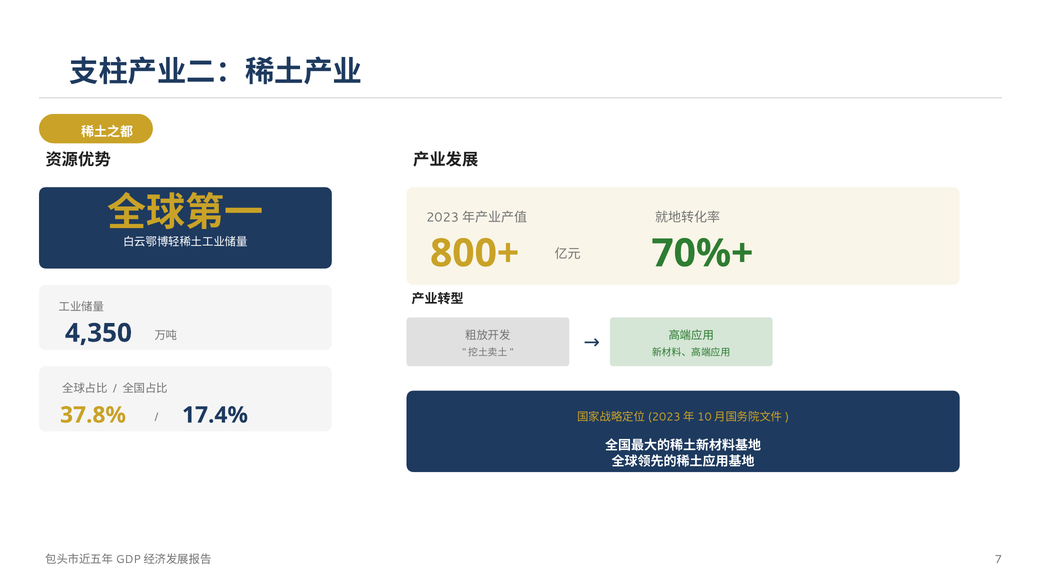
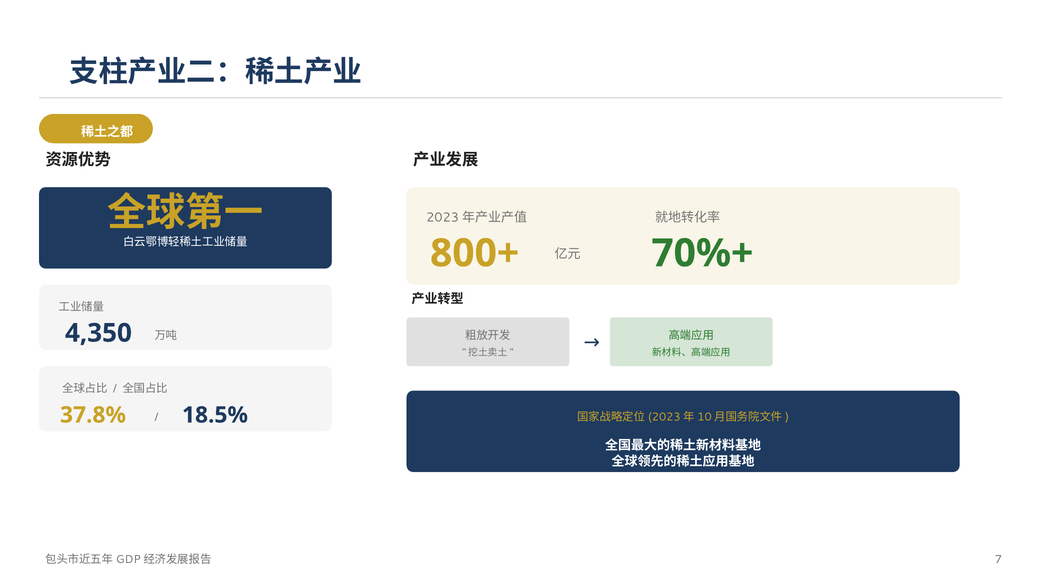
17.4%: 17.4% -> 18.5%
